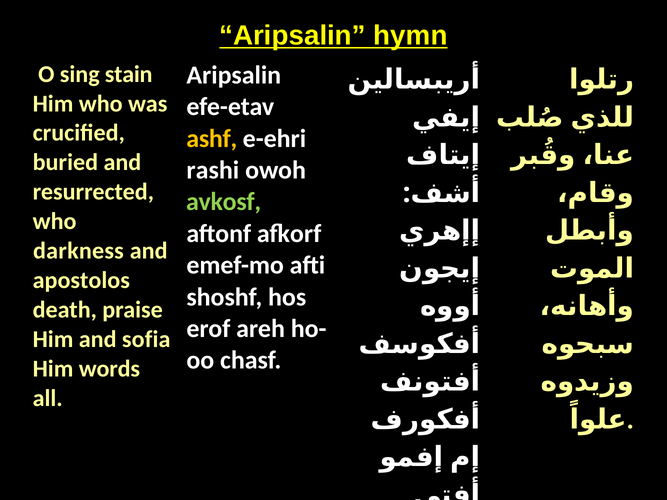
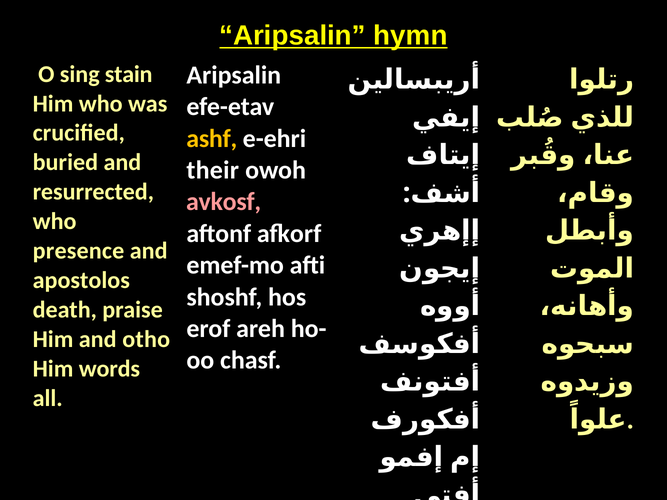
rashi: rashi -> their
avkosf colour: light green -> pink
darkness: darkness -> presence
sofia: sofia -> otho
